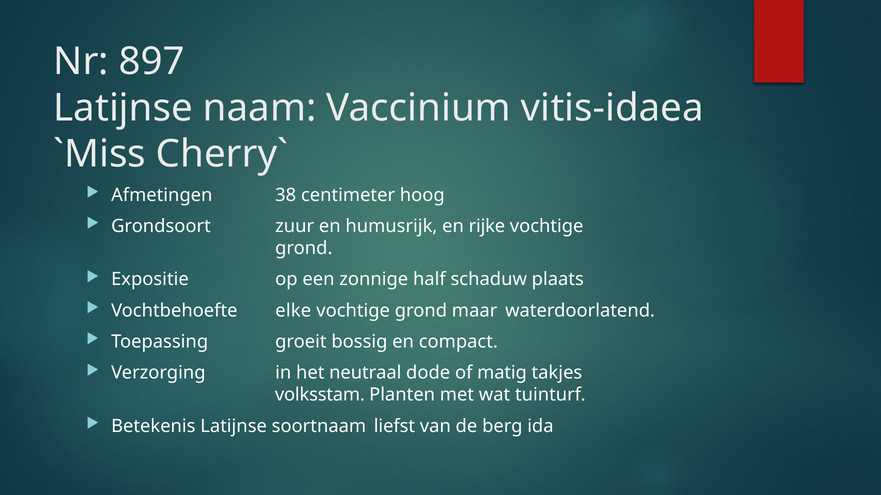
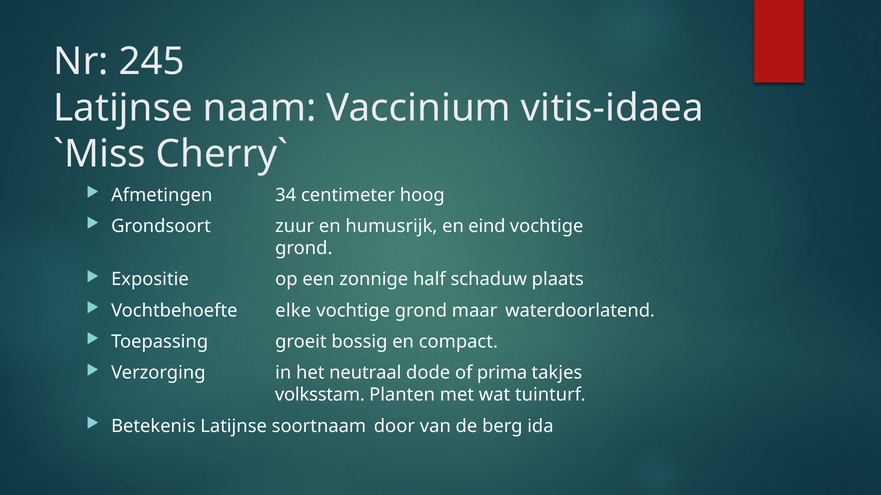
897: 897 -> 245
38: 38 -> 34
rijke: rijke -> eind
matig: matig -> prima
liefst: liefst -> door
